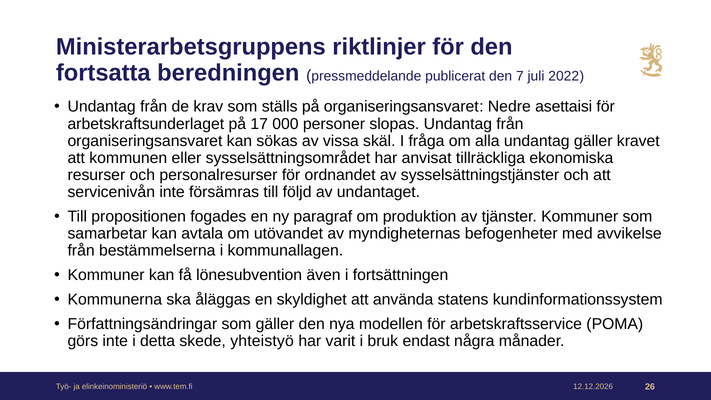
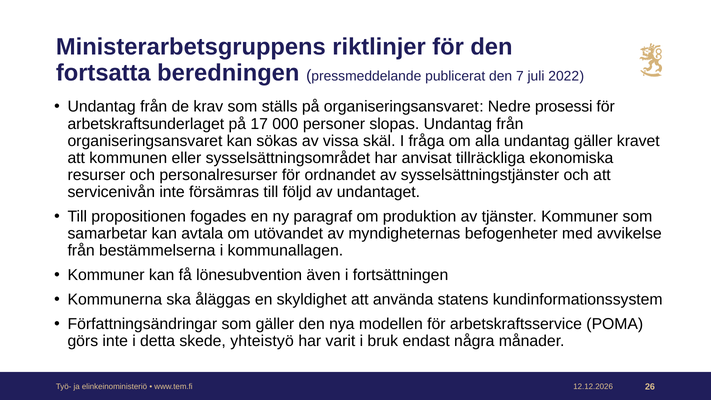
asettaisi: asettaisi -> prosessi
